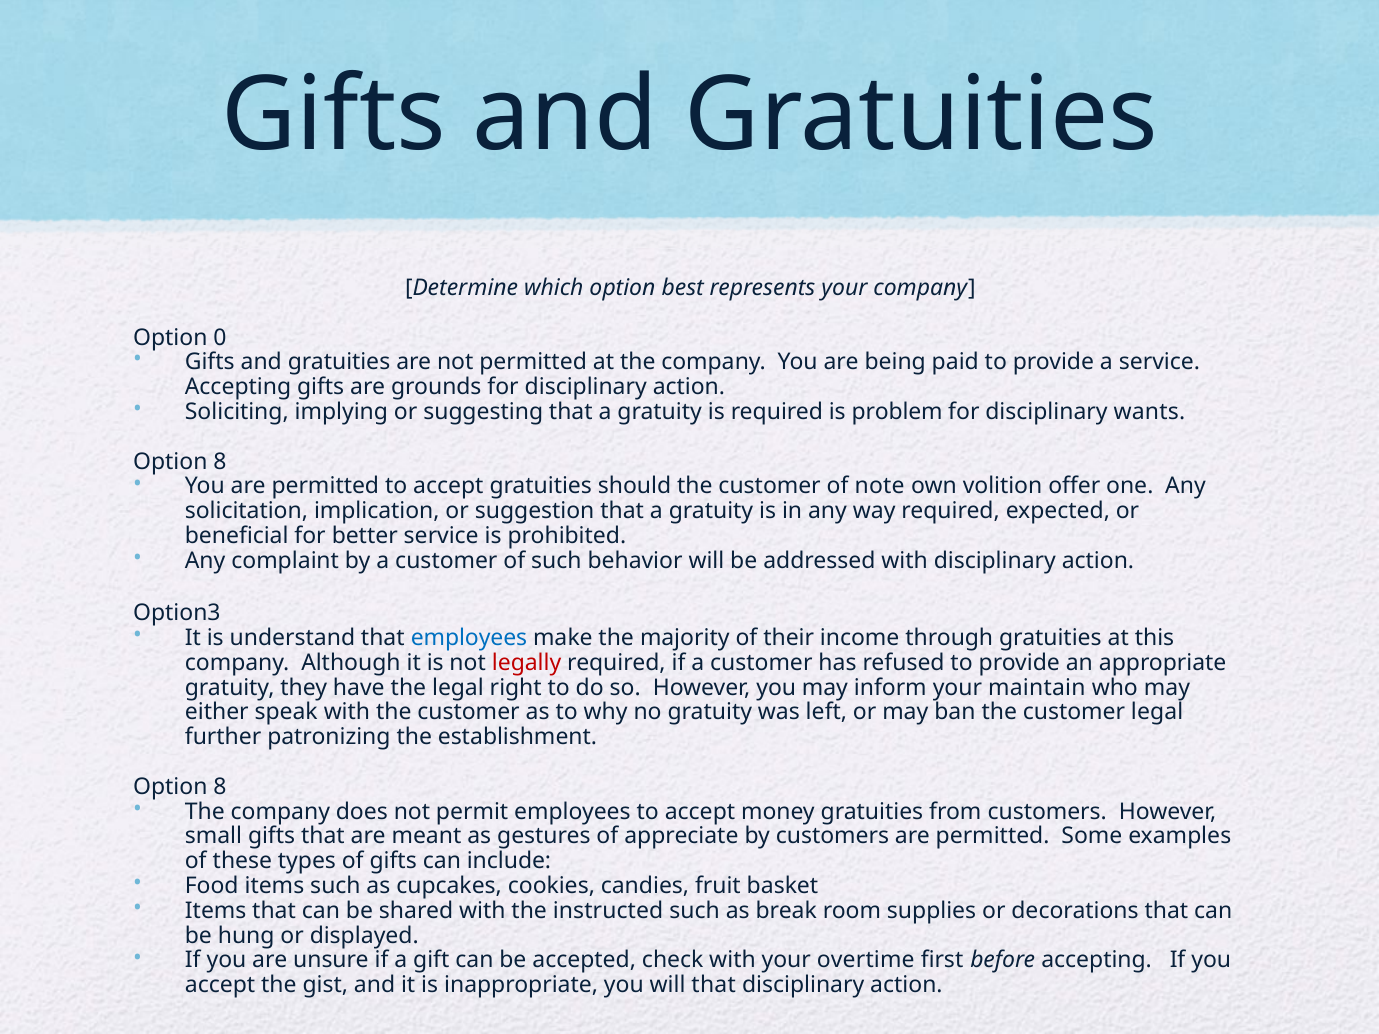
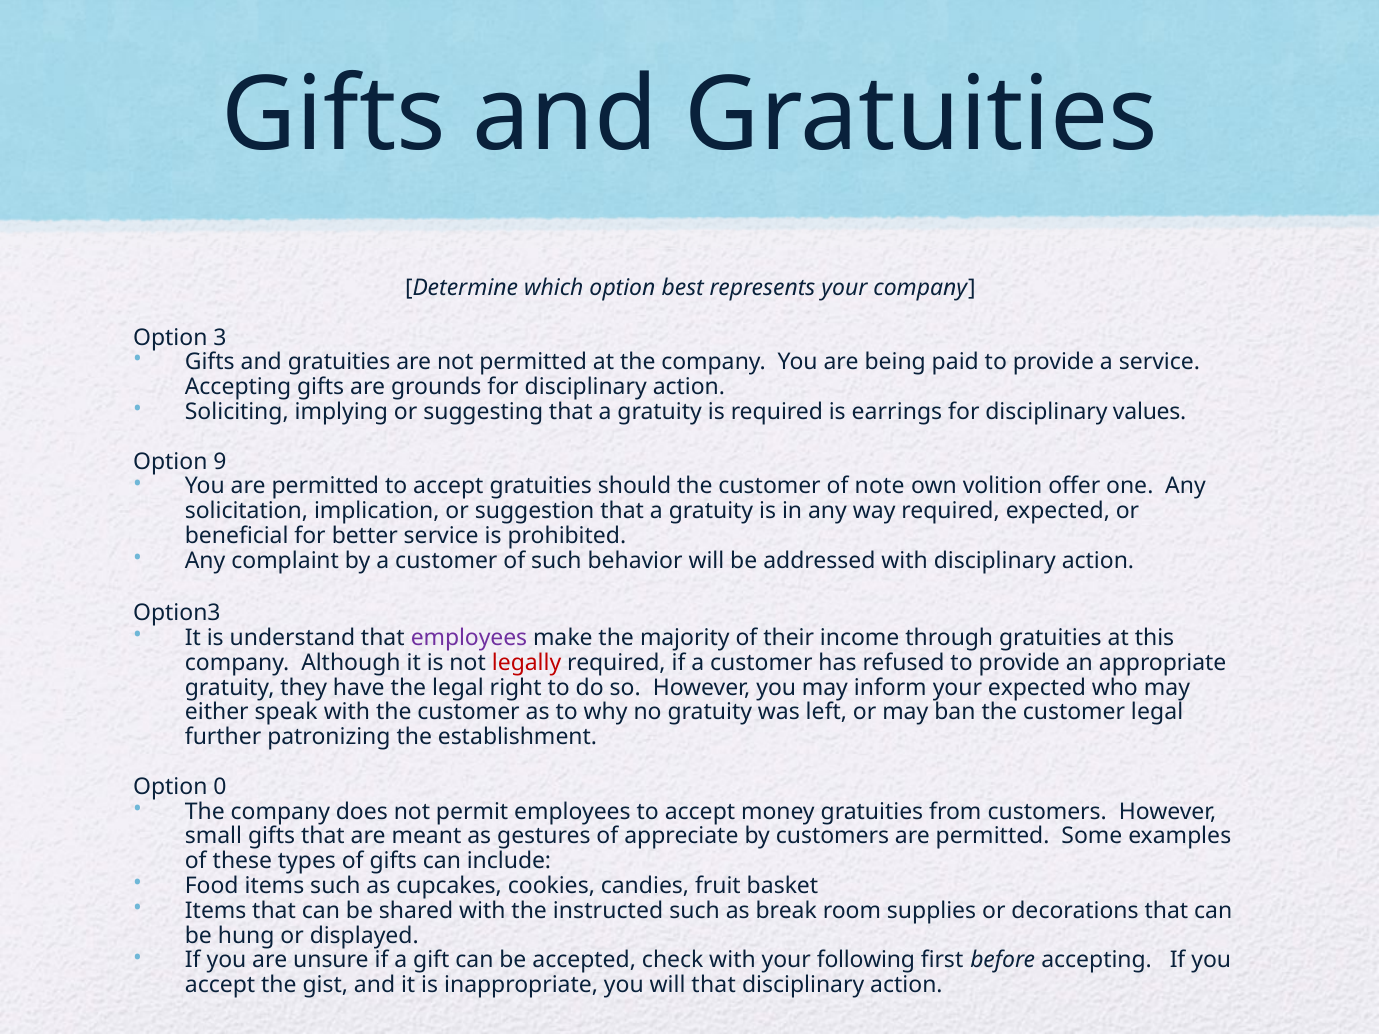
0: 0 -> 3
problem: problem -> earrings
wants: wants -> values
8 at (220, 462): 8 -> 9
employees at (469, 638) colour: blue -> purple
your maintain: maintain -> expected
8 at (220, 787): 8 -> 0
overtime: overtime -> following
